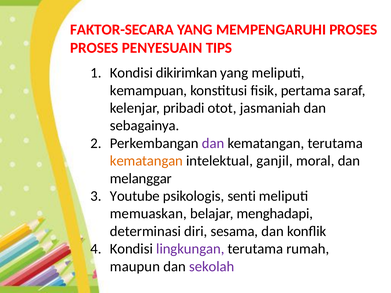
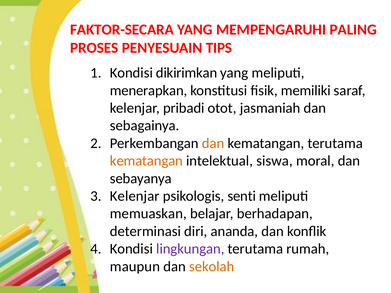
MEMPENGARUHI PROSES: PROSES -> PALING
kemampuan: kemampuan -> menerapkan
pertama: pertama -> memiliki
dan at (213, 143) colour: purple -> orange
ganjil: ganjil -> siswa
melanggar: melanggar -> sebayanya
Youtube at (135, 196): Youtube -> Kelenjar
menghadapi: menghadapi -> berhadapan
sesama: sesama -> ananda
sekolah colour: purple -> orange
